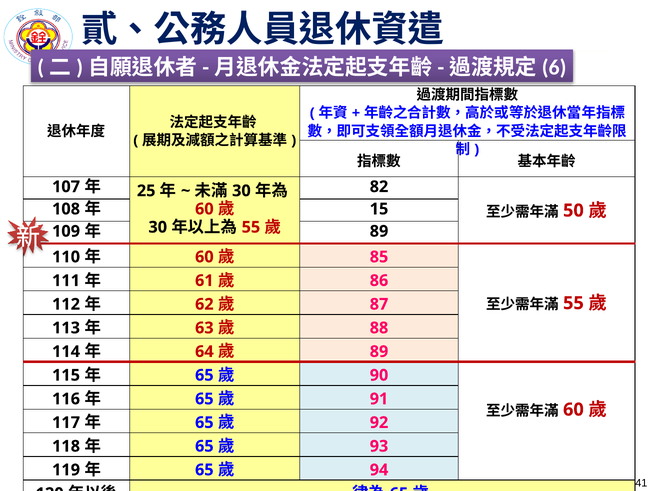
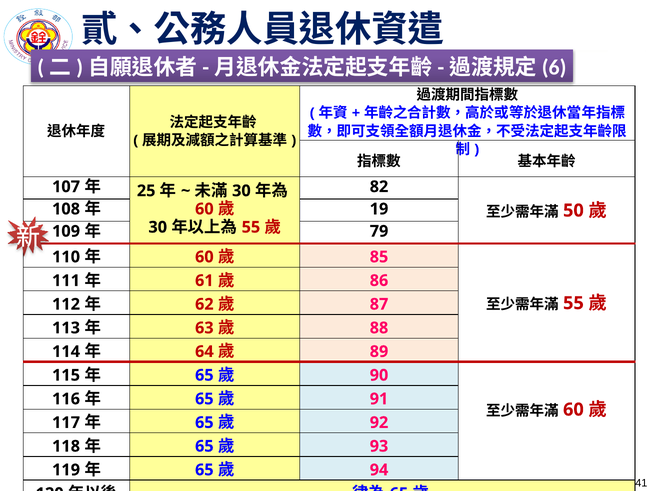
15: 15 -> 19
89 at (379, 231): 89 -> 79
